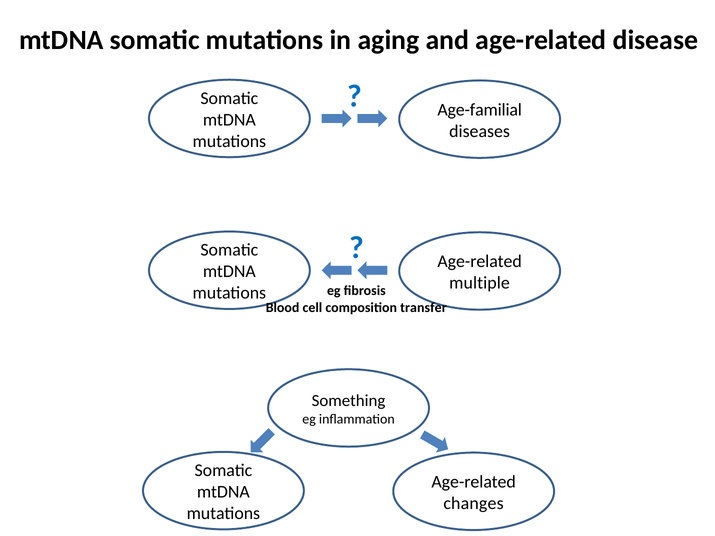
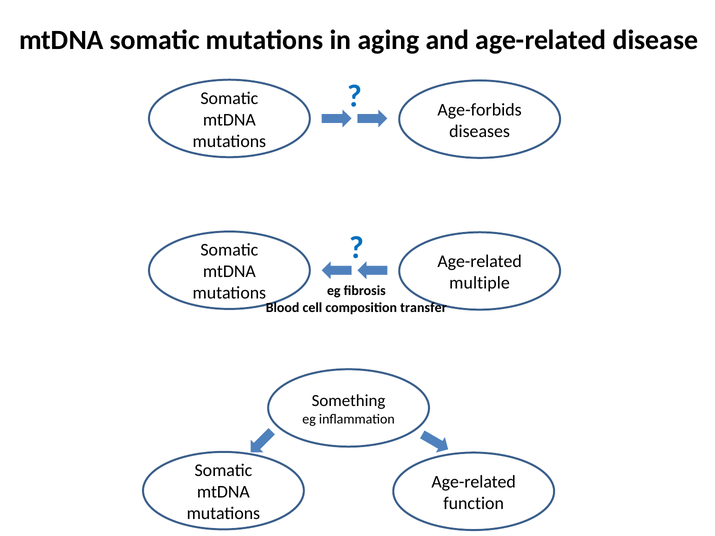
Age-familial: Age-familial -> Age-forbids
changes: changes -> function
